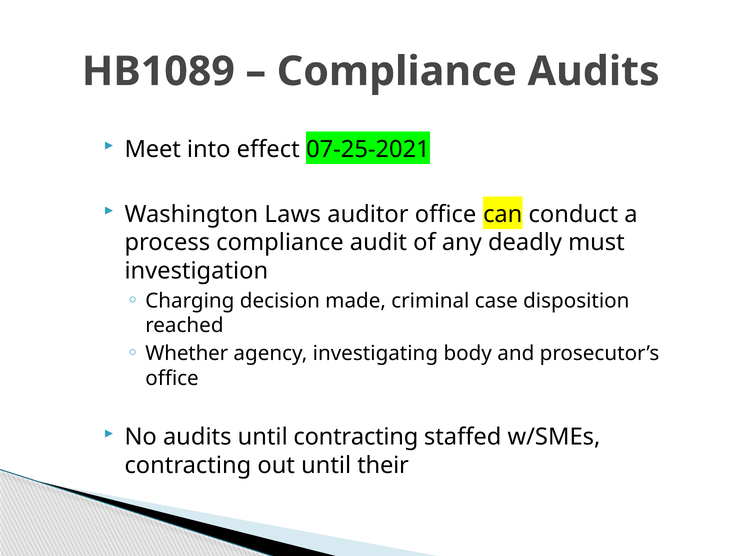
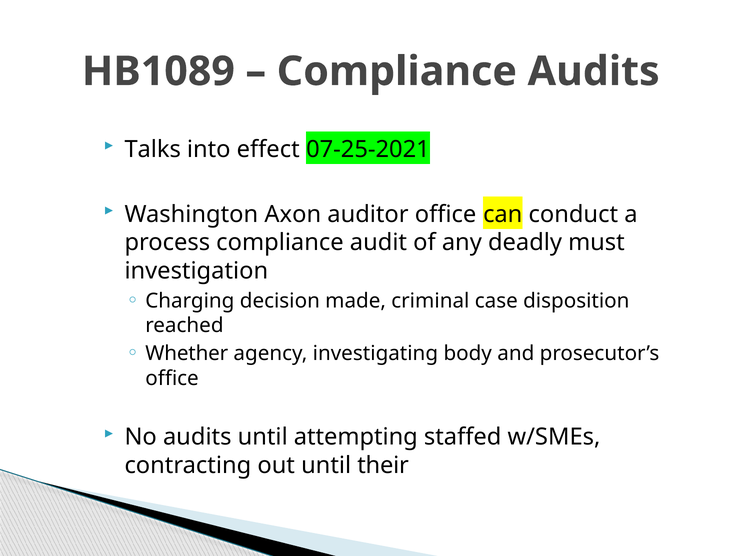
Meet: Meet -> Talks
Laws: Laws -> Axon
until contracting: contracting -> attempting
